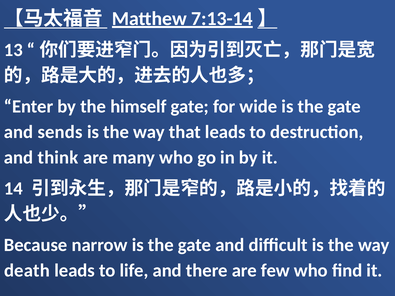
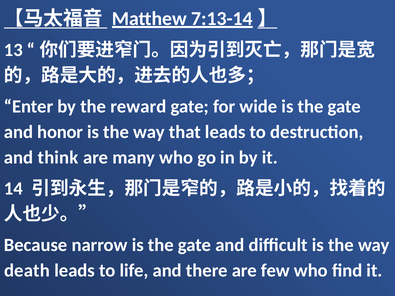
himself: himself -> reward
sends: sends -> honor
